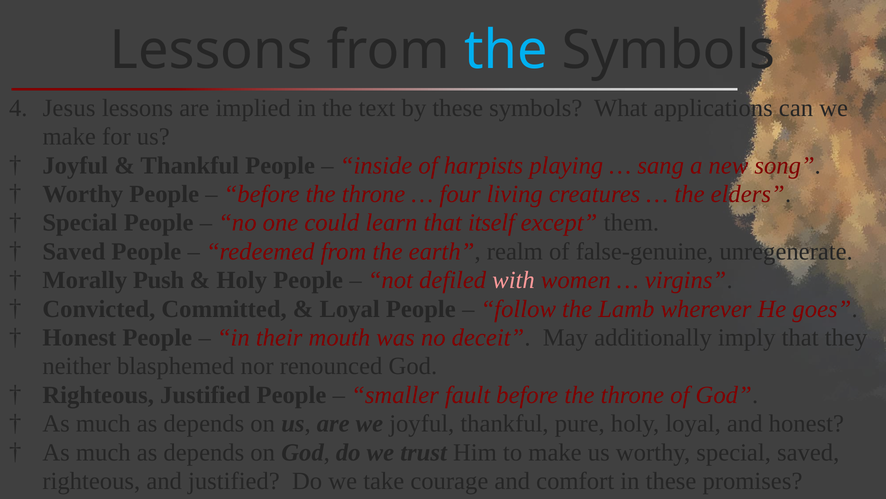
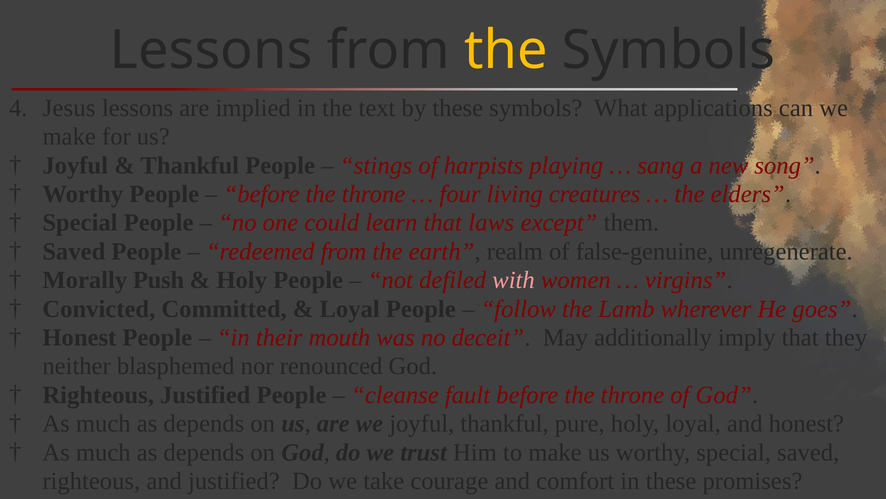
the at (506, 50) colour: light blue -> yellow
inside: inside -> stings
itself: itself -> laws
smaller: smaller -> cleanse
